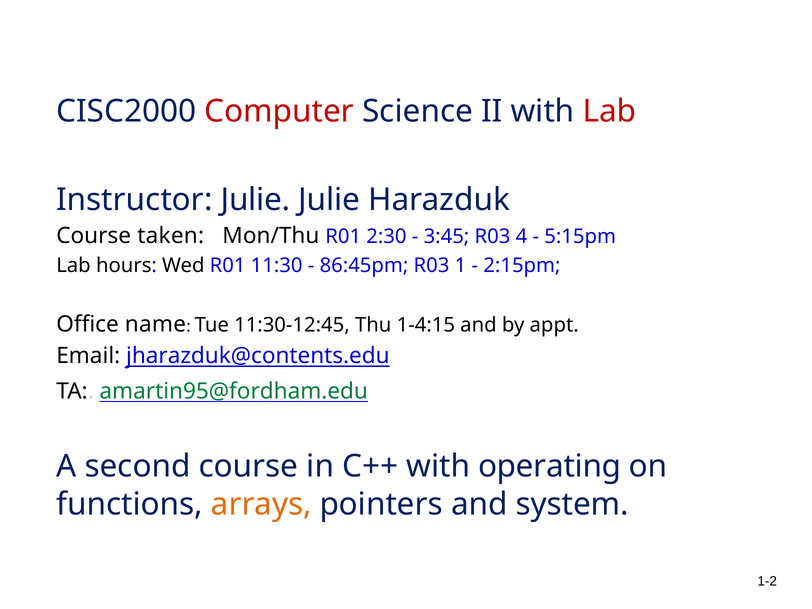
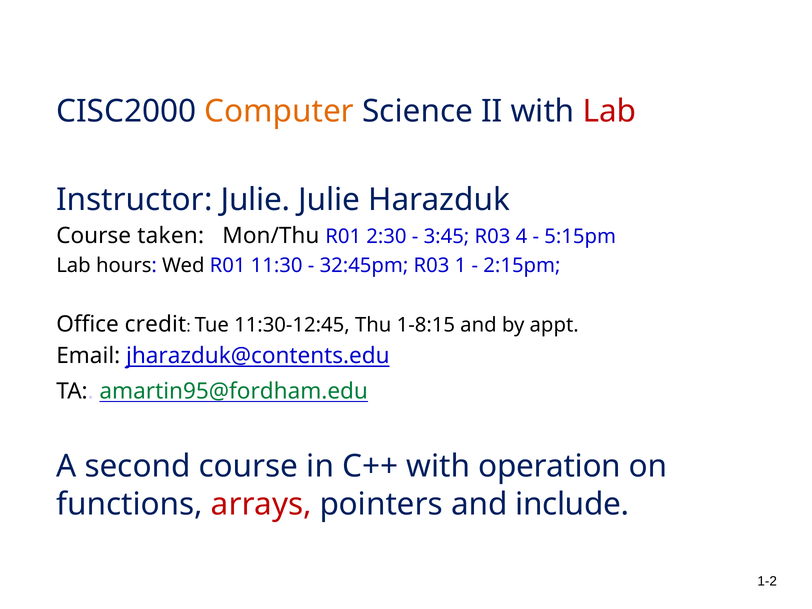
Computer colour: red -> orange
86:45pm: 86:45pm -> 32:45pm
name: name -> credit
1-4:15: 1-4:15 -> 1-8:15
operating: operating -> operation
arrays colour: orange -> red
system: system -> include
